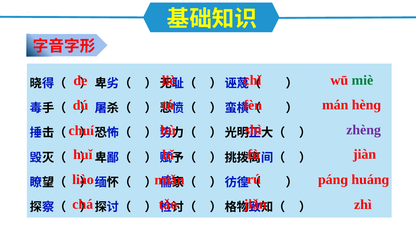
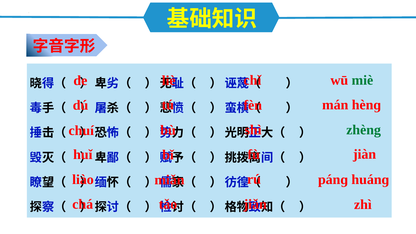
zhèng colour: purple -> green
